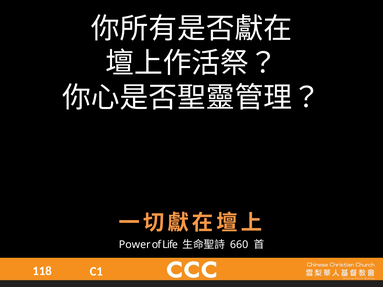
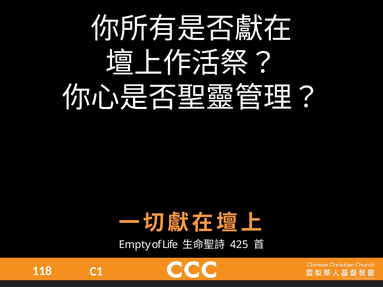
Power: Power -> Empty
660: 660 -> 425
